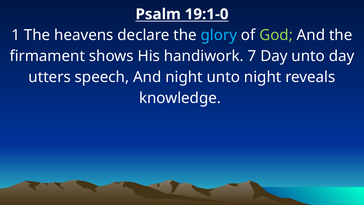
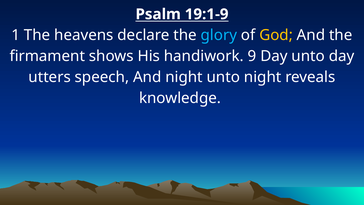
19:1-0: 19:1-0 -> 19:1-9
God colour: light green -> yellow
7: 7 -> 9
